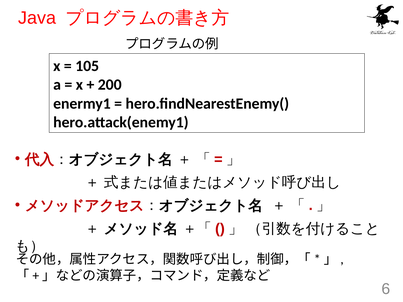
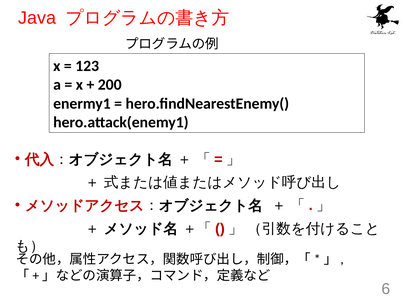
105: 105 -> 123
